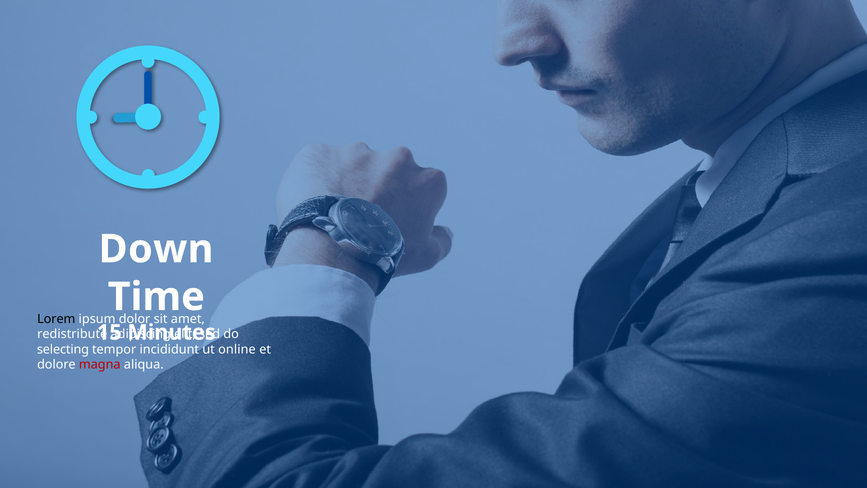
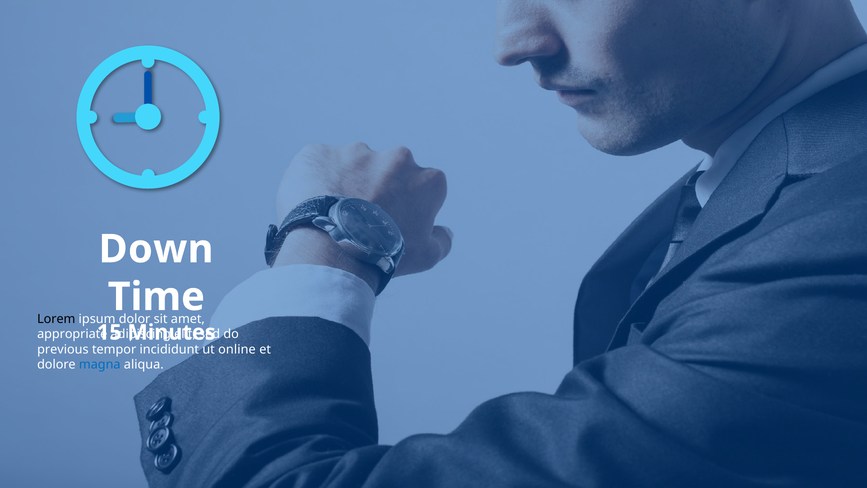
redistribute: redistribute -> appropriate
selecting: selecting -> previous
magna colour: red -> blue
